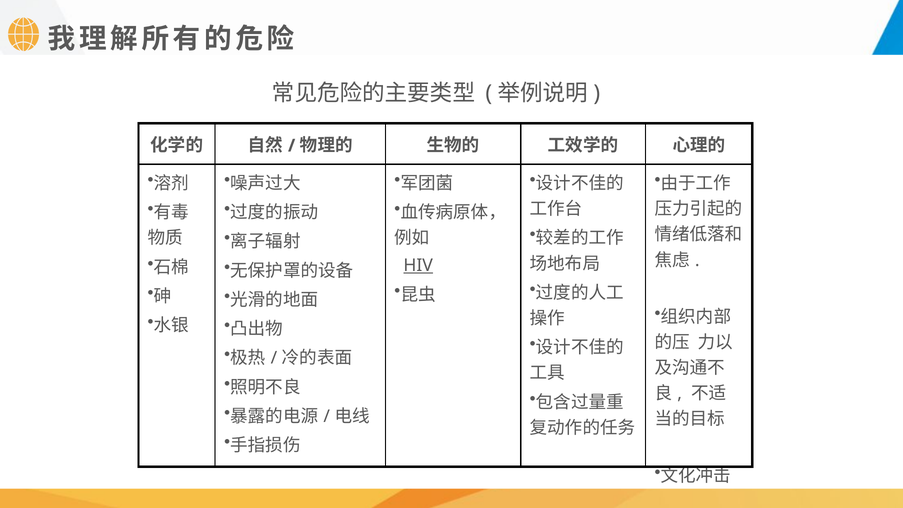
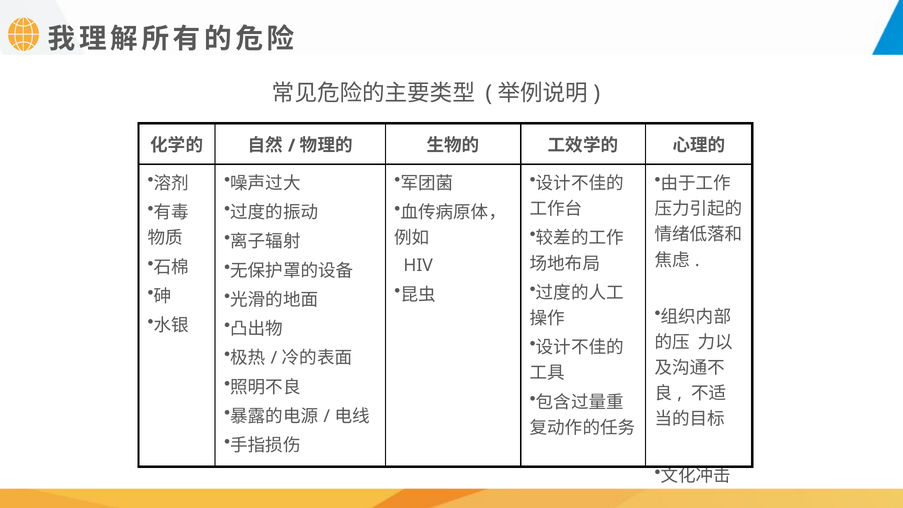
HIV underline: present -> none
